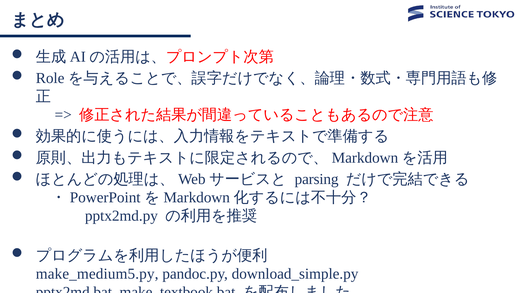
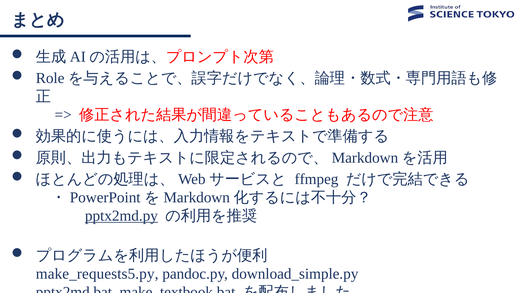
parsing: parsing -> ffmpeg
pptx2md.py underline: none -> present
make_medium5.py: make_medium5.py -> make_requests5.py
